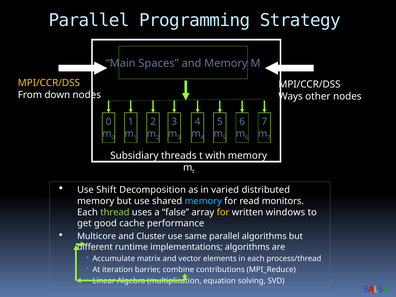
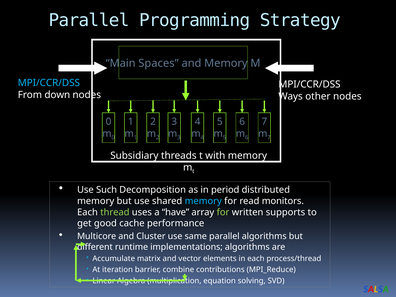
MPI/CCR/DSS at (49, 83) colour: yellow -> light blue
Shift: Shift -> Such
varied: varied -> period
false: false -> have
for at (223, 212) colour: yellow -> light green
windows: windows -> supports
